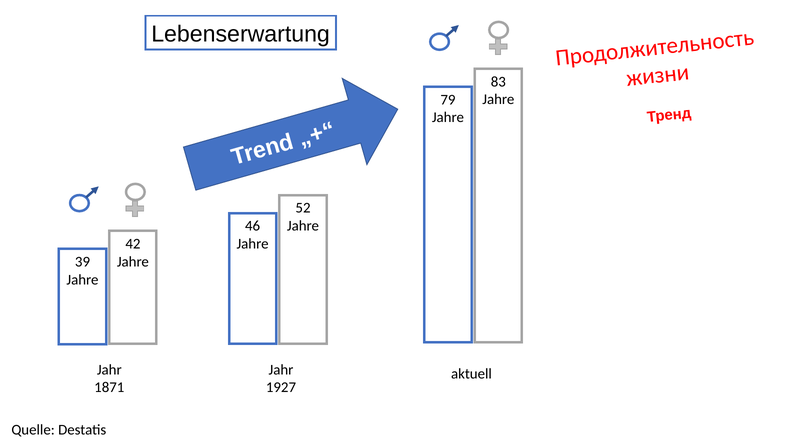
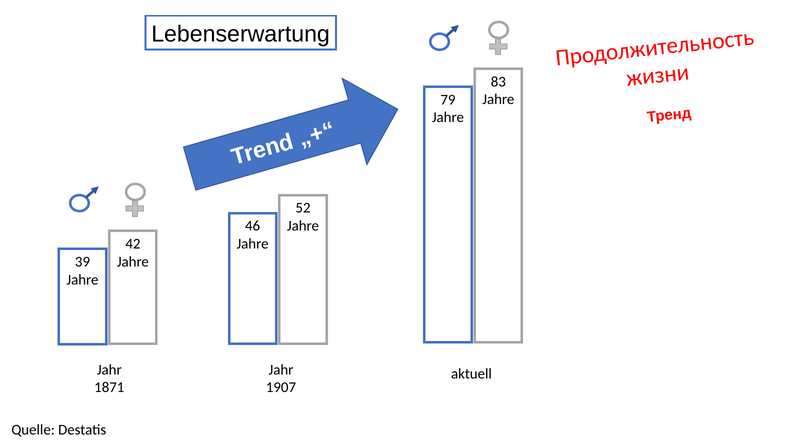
1927: 1927 -> 1907
